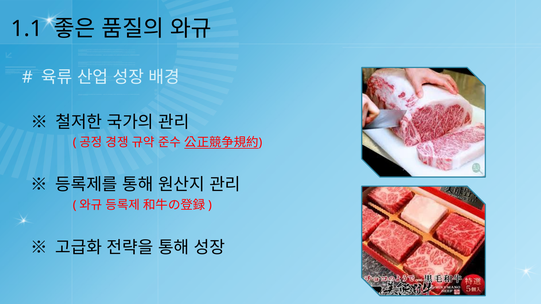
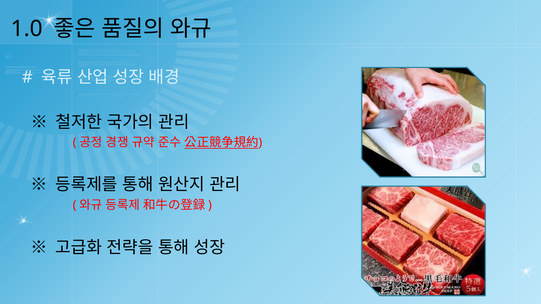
1.1: 1.1 -> 1.0
